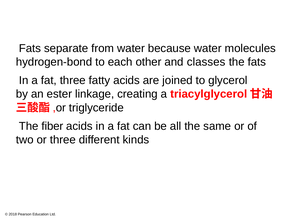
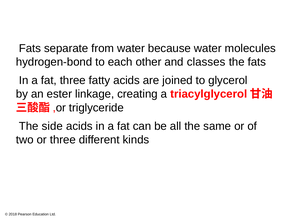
fiber: fiber -> side
